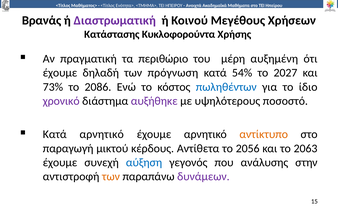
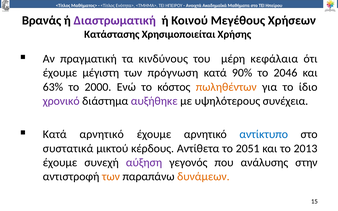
Κυκλοφορούντα: Κυκλοφορούντα -> Χρησιμοποιείται
περιθώριο: περιθώριο -> κινδύνους
αυξημένη: αυξημένη -> κεφάλαια
δηλαδή: δηλαδή -> μέγιστη
54%: 54% -> 90%
2027: 2027 -> 2046
73%: 73% -> 63%
2086: 2086 -> 2000
πωληθέντων colour: blue -> orange
ποσοστό: ποσοστό -> συνέχεια
αντίκτυπο colour: orange -> blue
παραγωγή: παραγωγή -> συστατικά
2056: 2056 -> 2051
2063: 2063 -> 2013
αύξηση colour: blue -> purple
δυνάμεων colour: purple -> orange
